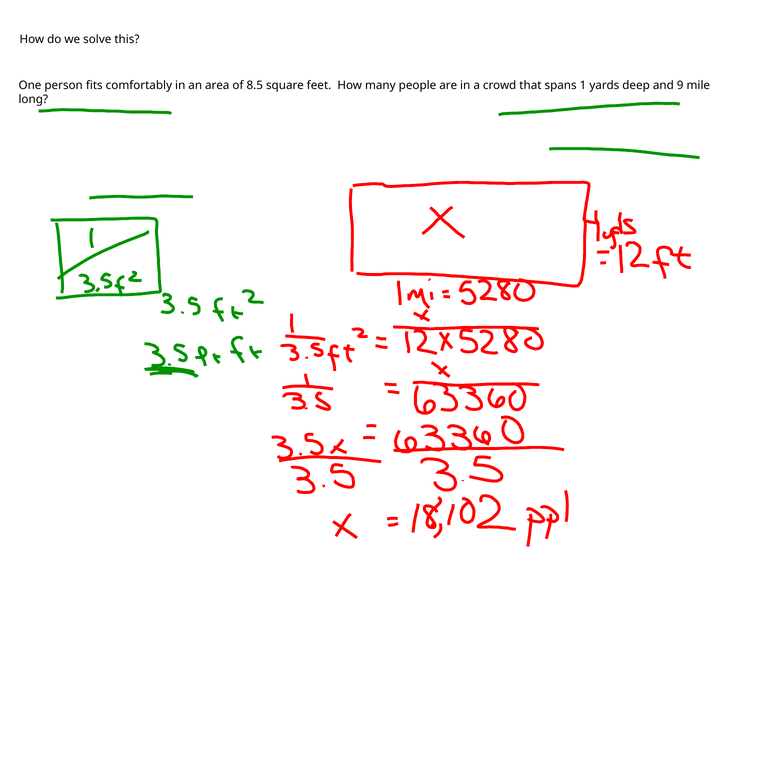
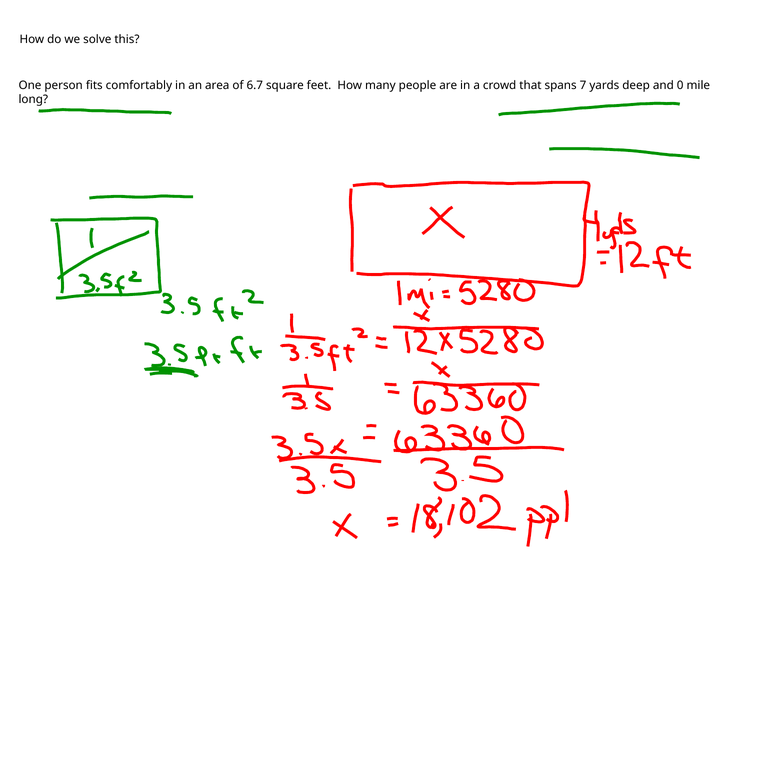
8.5: 8.5 -> 6.7
1: 1 -> 7
9: 9 -> 0
